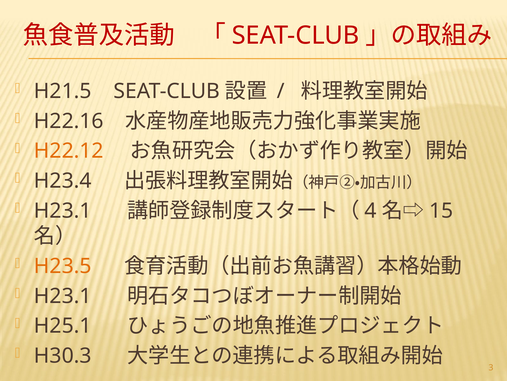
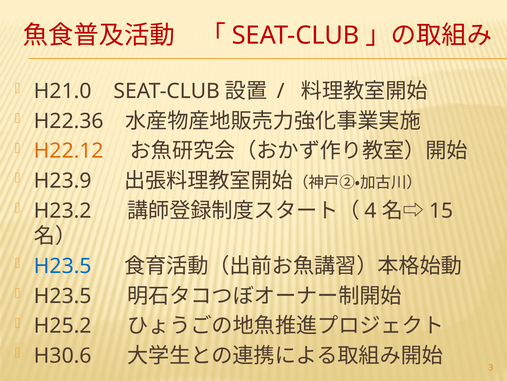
H21.5: H21.5 -> H21.0
H22.16: H22.16 -> H22.36
H23.4: H23.4 -> H23.9
H23.1 at (63, 210): H23.1 -> H23.2
H23.5 at (63, 266) colour: orange -> blue
H23.1 at (63, 295): H23.1 -> H23.5
H25.1: H25.1 -> H25.2
H30.3: H30.3 -> H30.6
